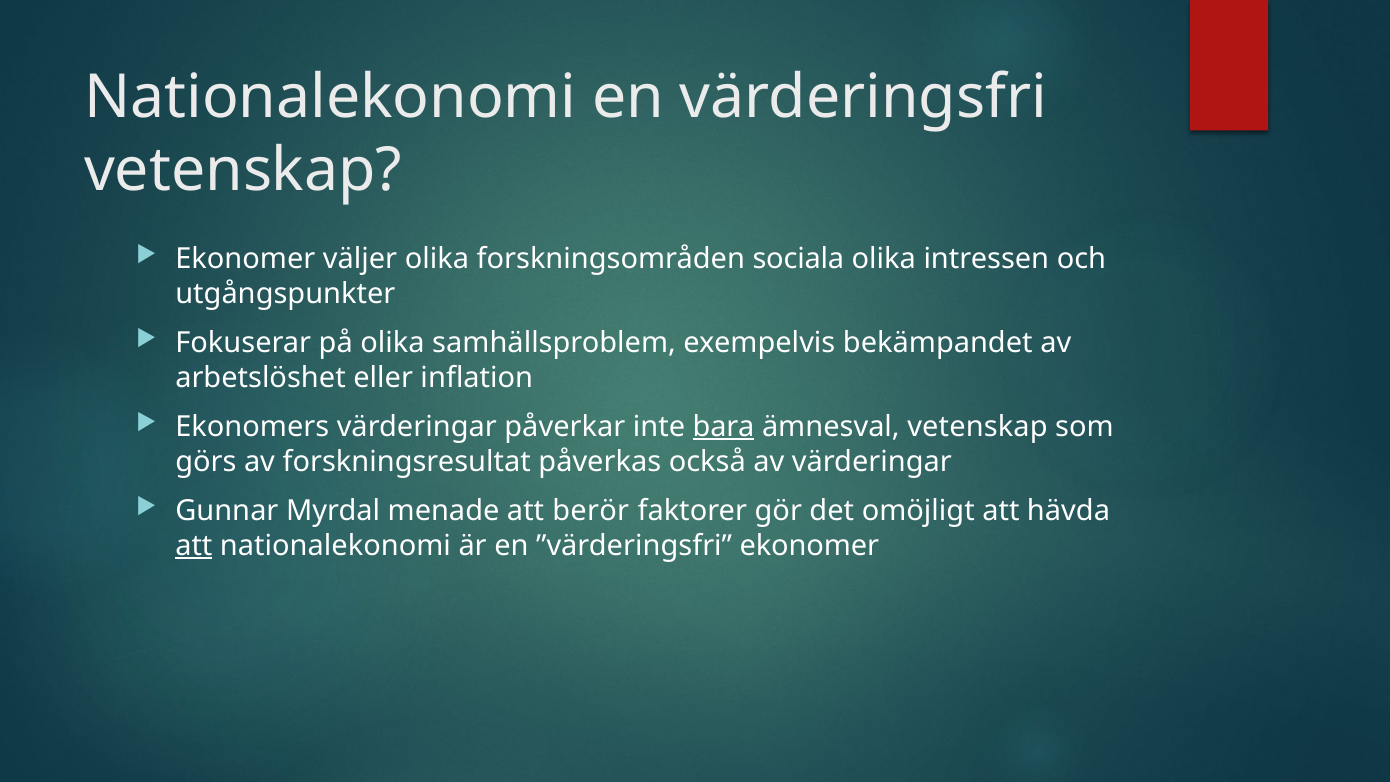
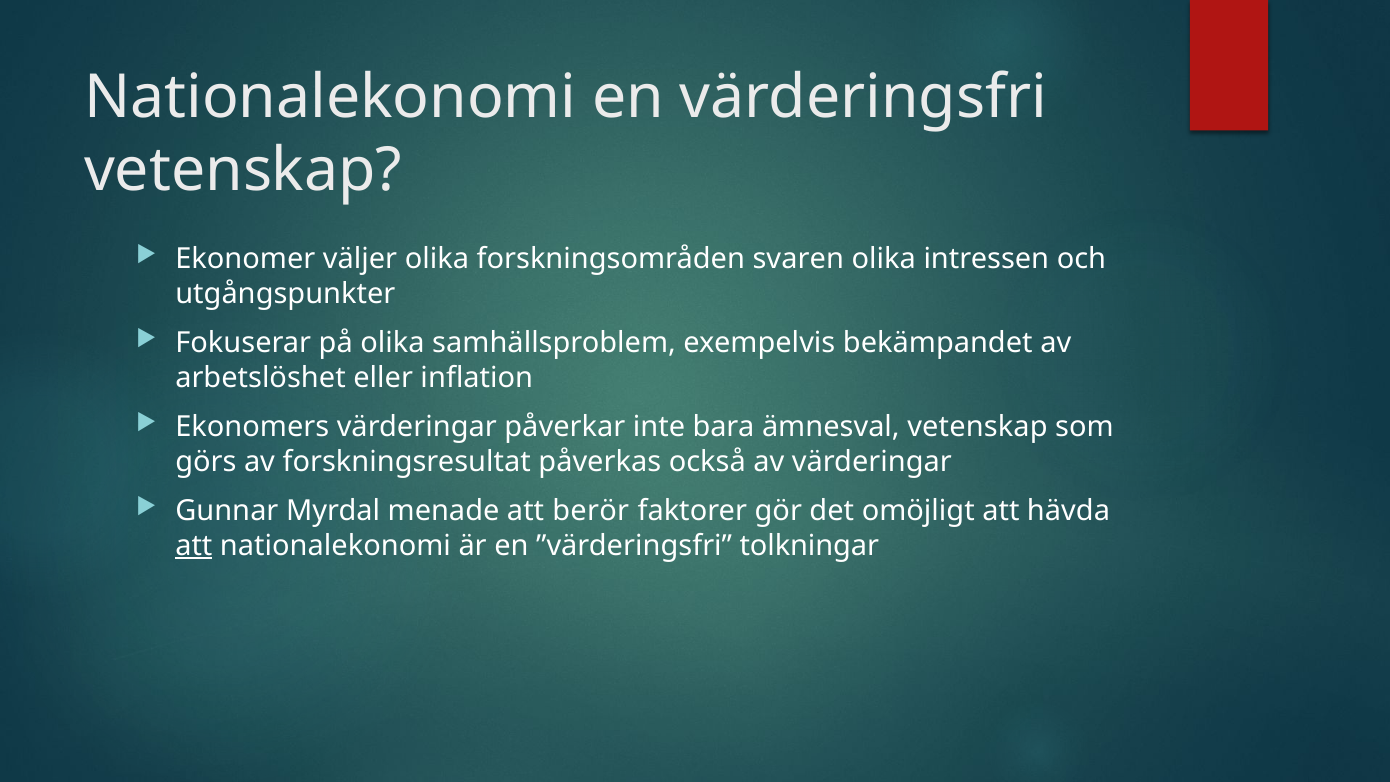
sociala: sociala -> svaren
bara underline: present -> none
”värderingsfri ekonomer: ekonomer -> tolkningar
